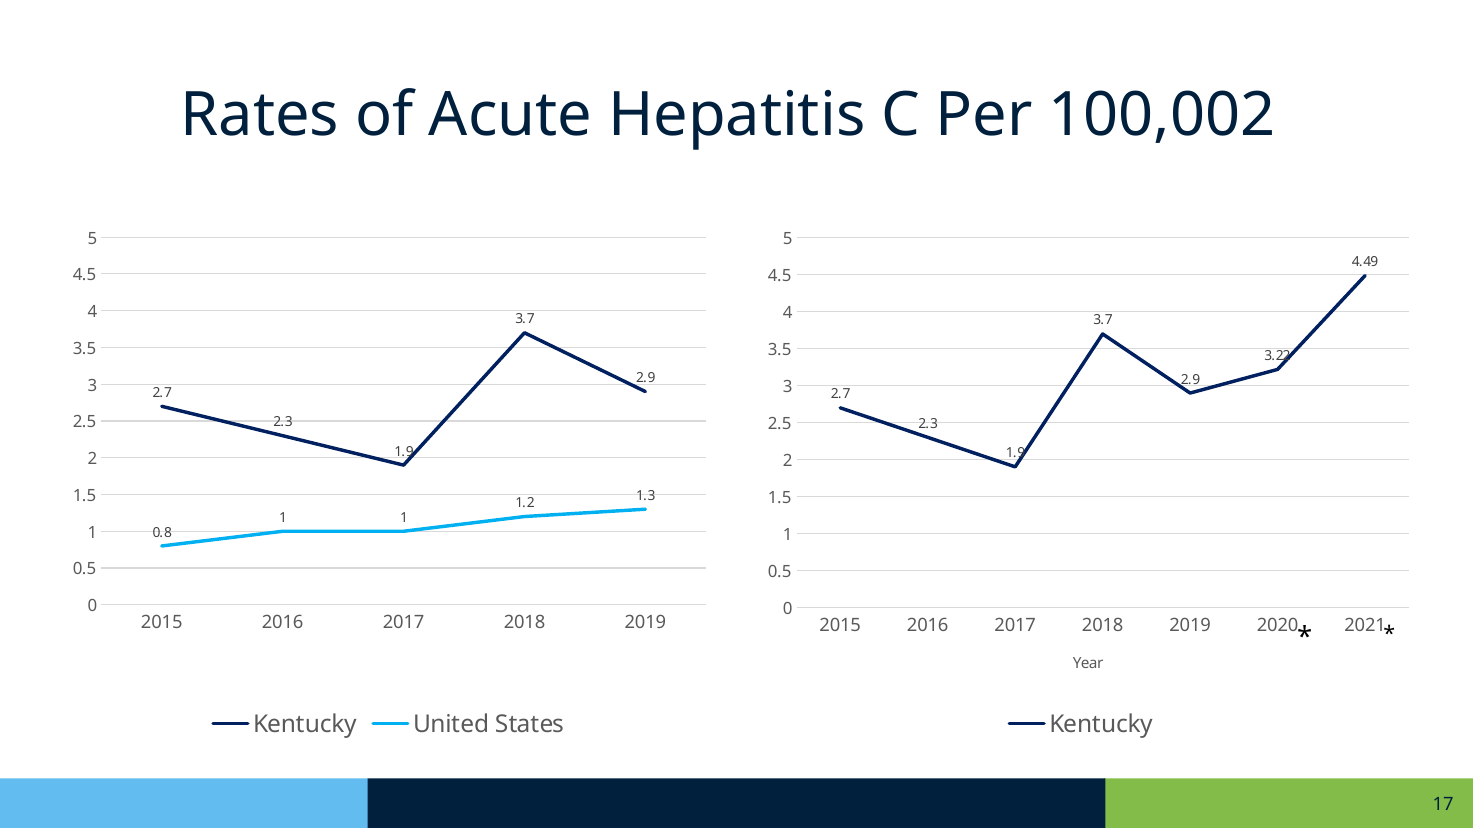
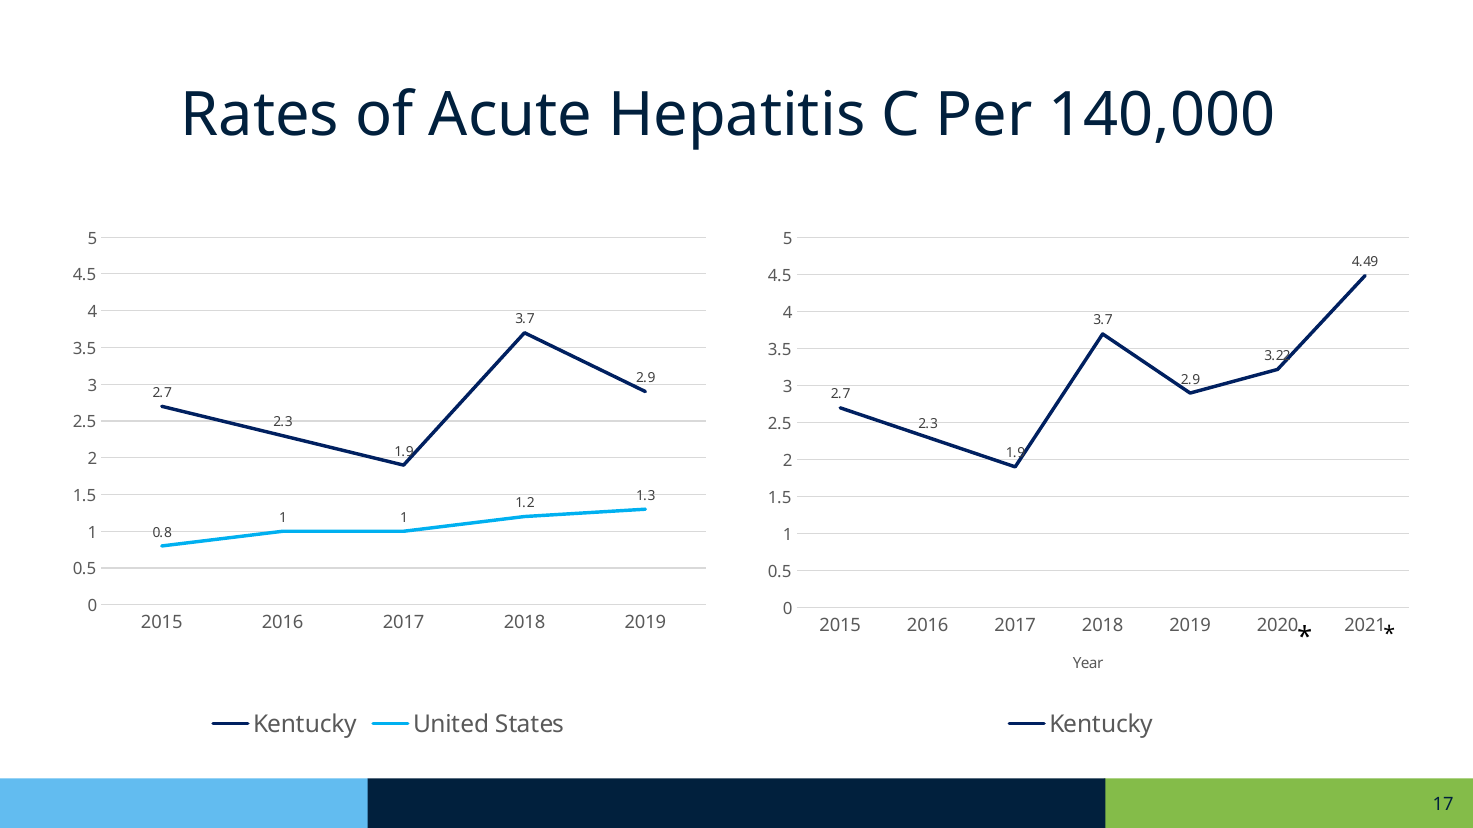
100,002: 100,002 -> 140,000
